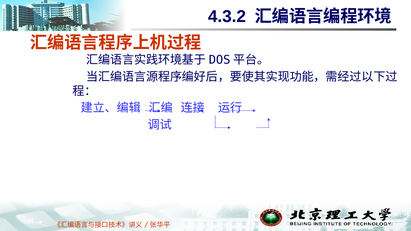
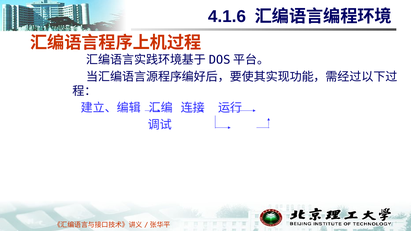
4.3.2: 4.3.2 -> 4.1.6
